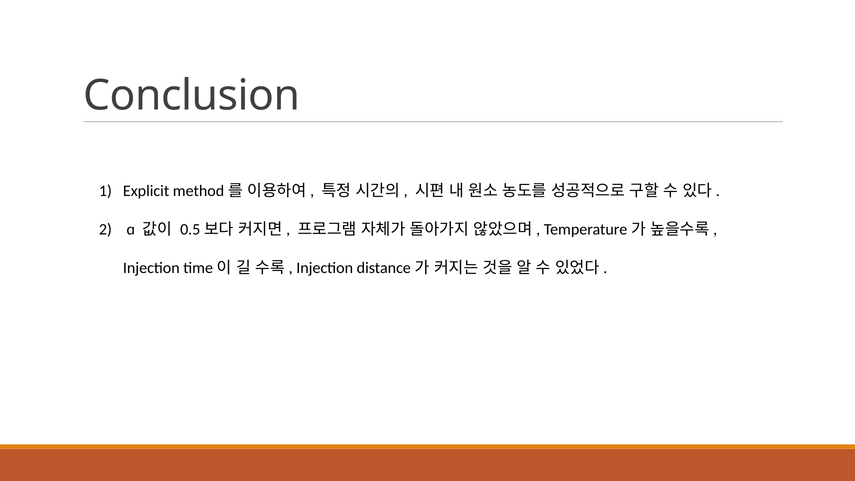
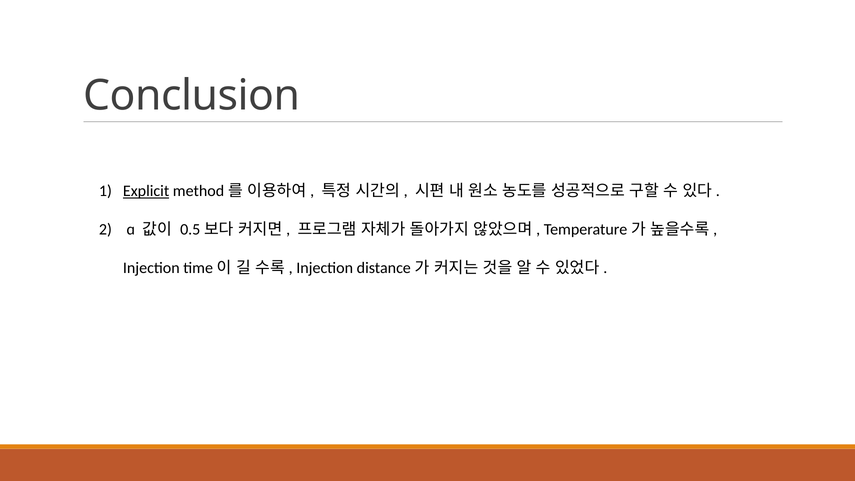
Explicit underline: none -> present
